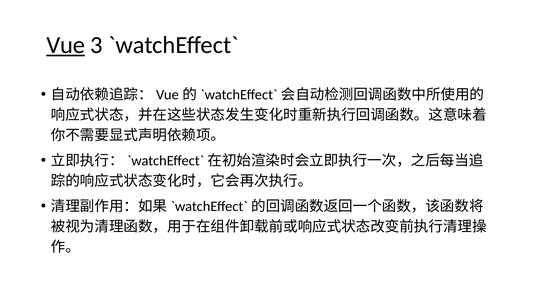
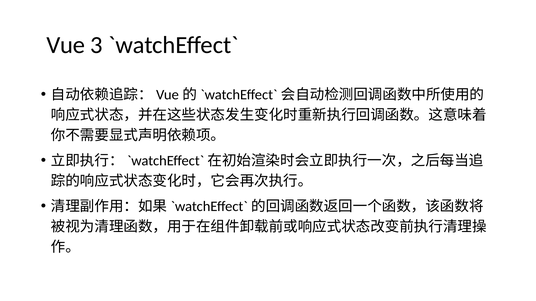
Vue underline: present -> none
